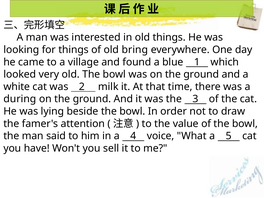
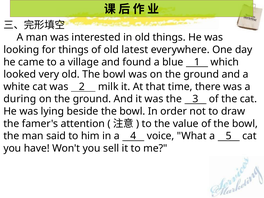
bring: bring -> latest
